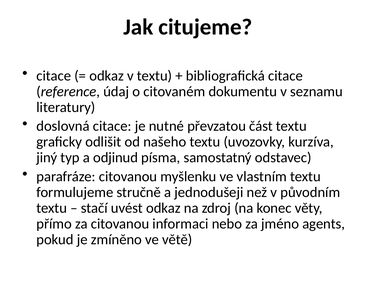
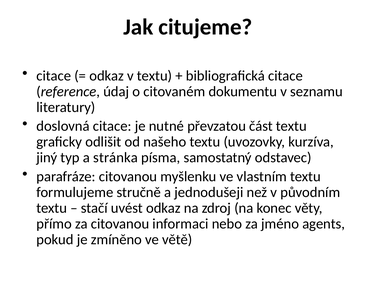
odjinud: odjinud -> stránka
